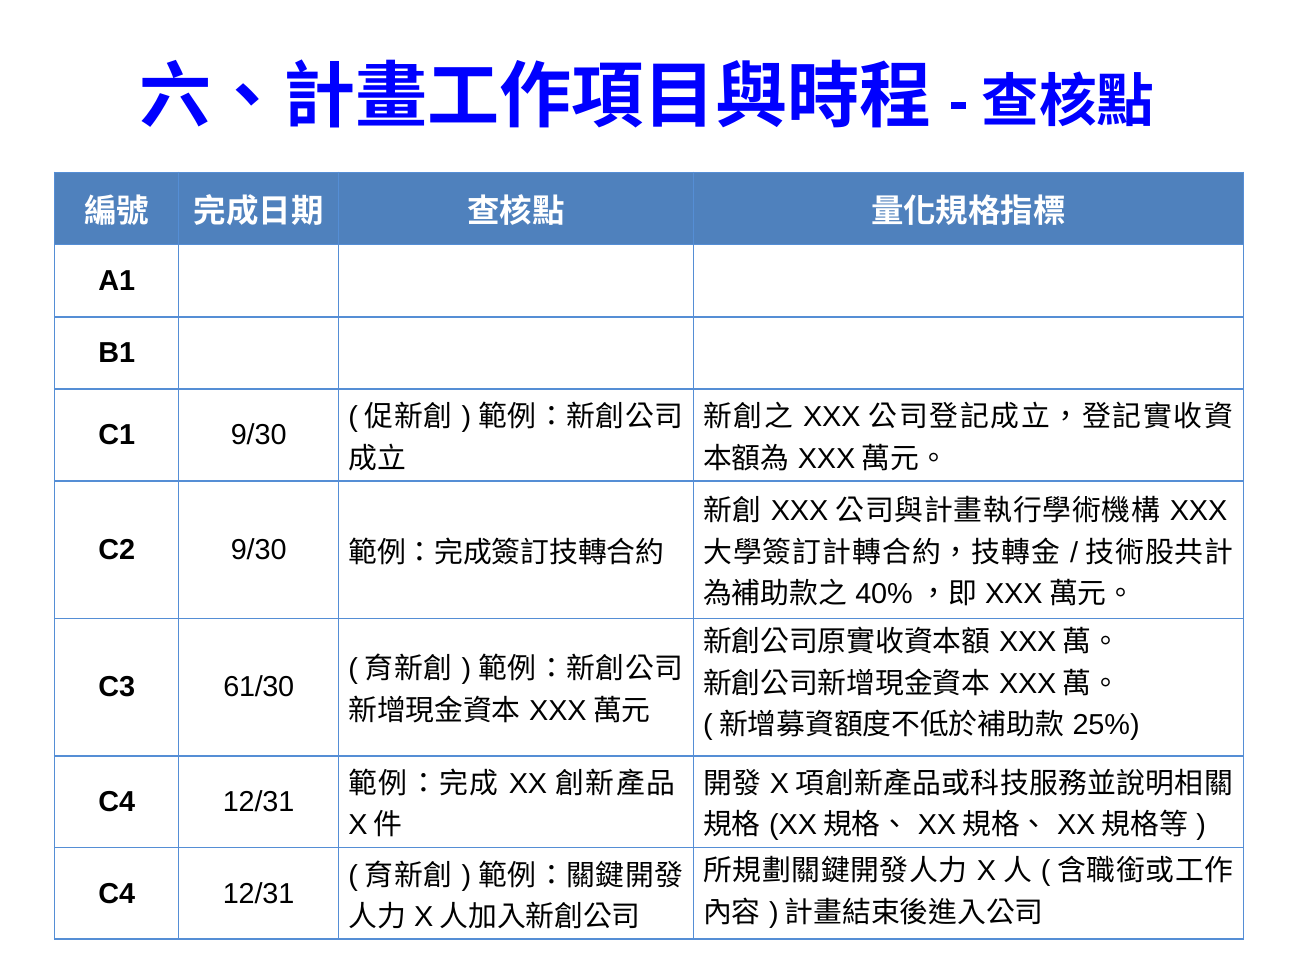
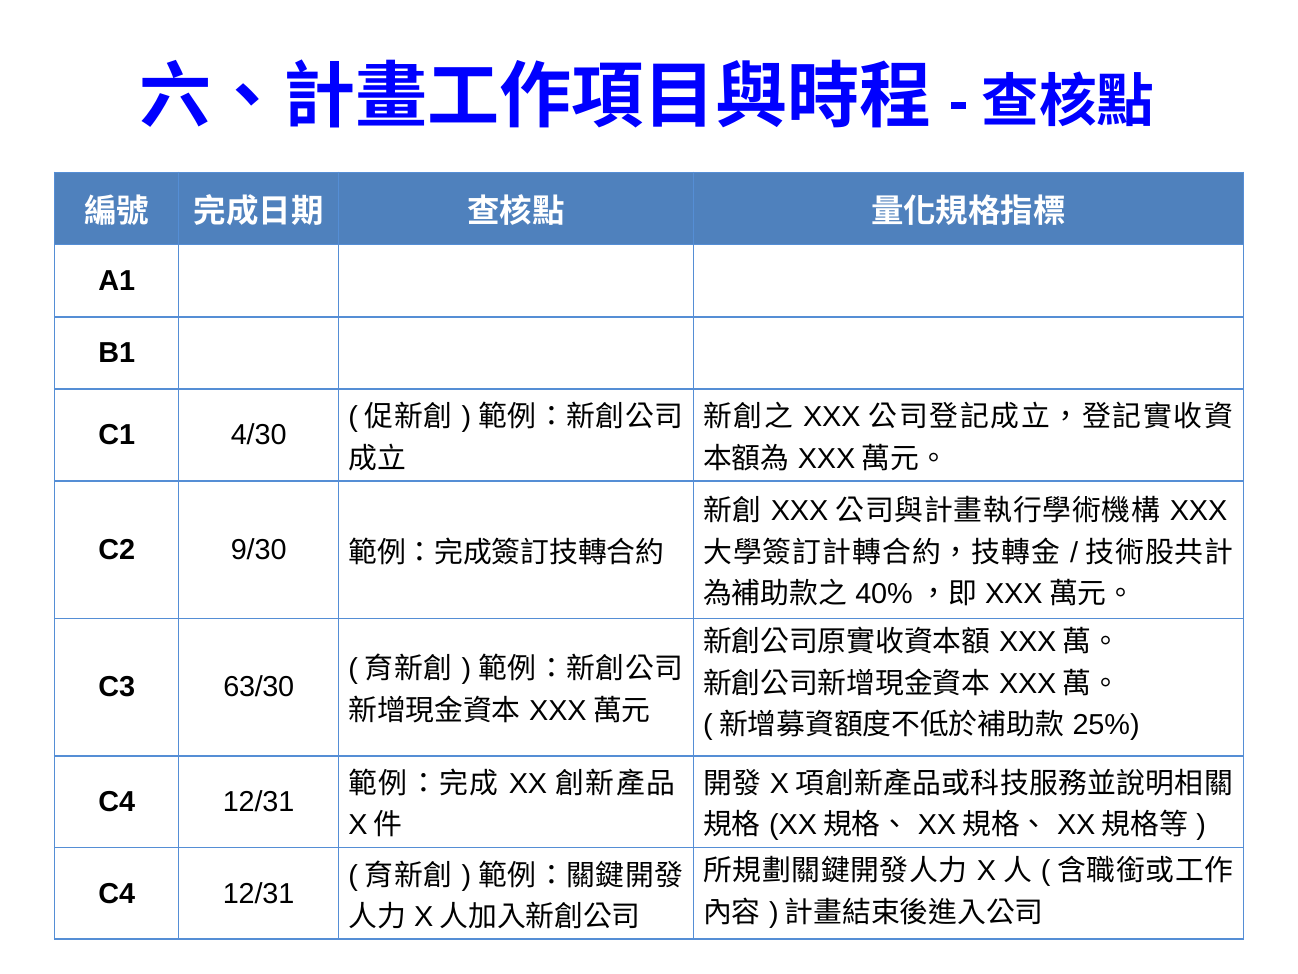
C1 9/30: 9/30 -> 4/30
61/30: 61/30 -> 63/30
